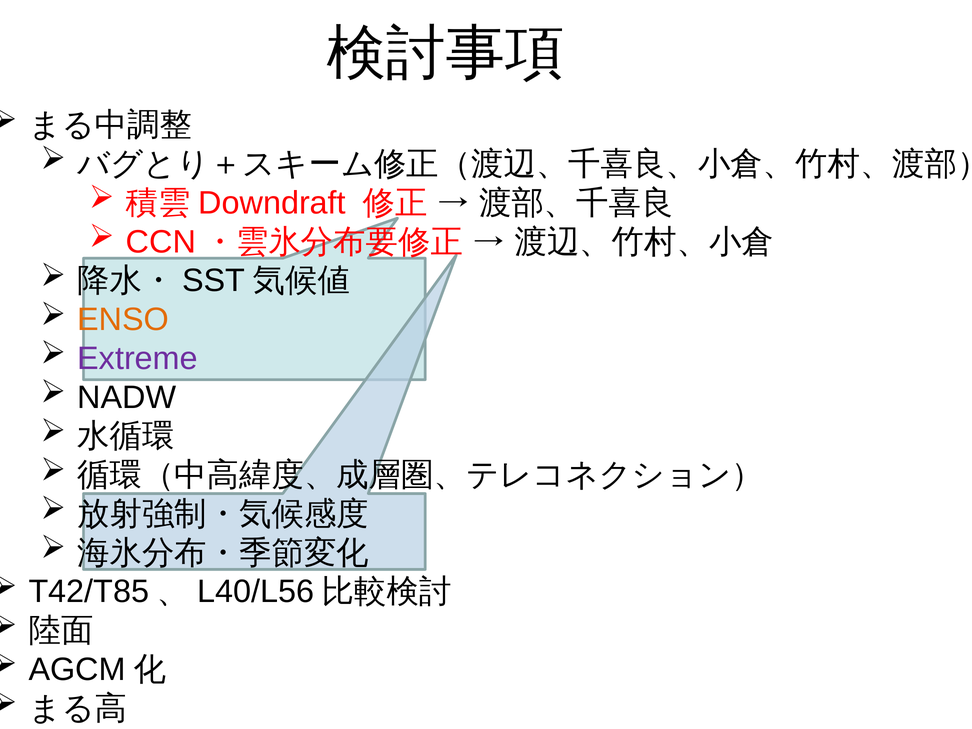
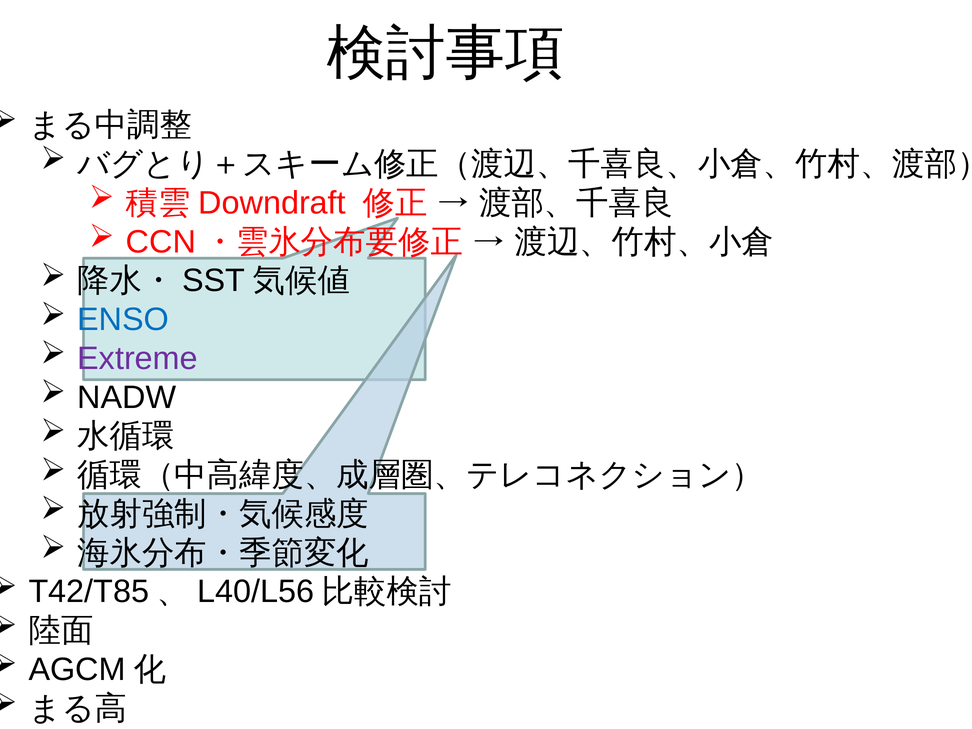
ENSO colour: orange -> blue
